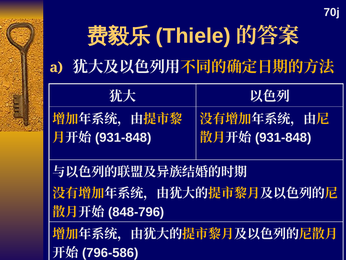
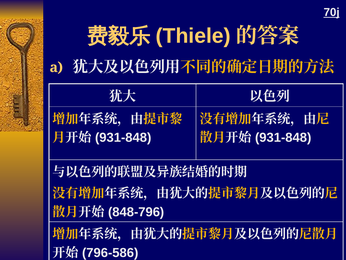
70j underline: none -> present
